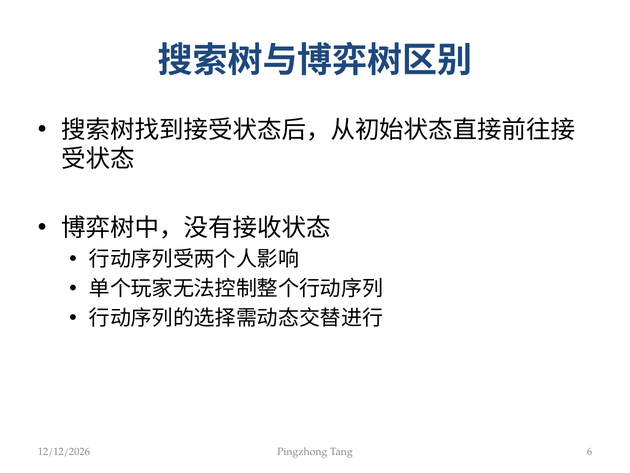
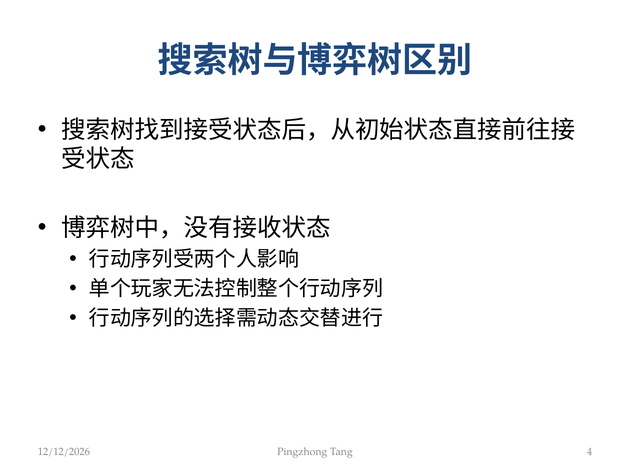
6: 6 -> 4
